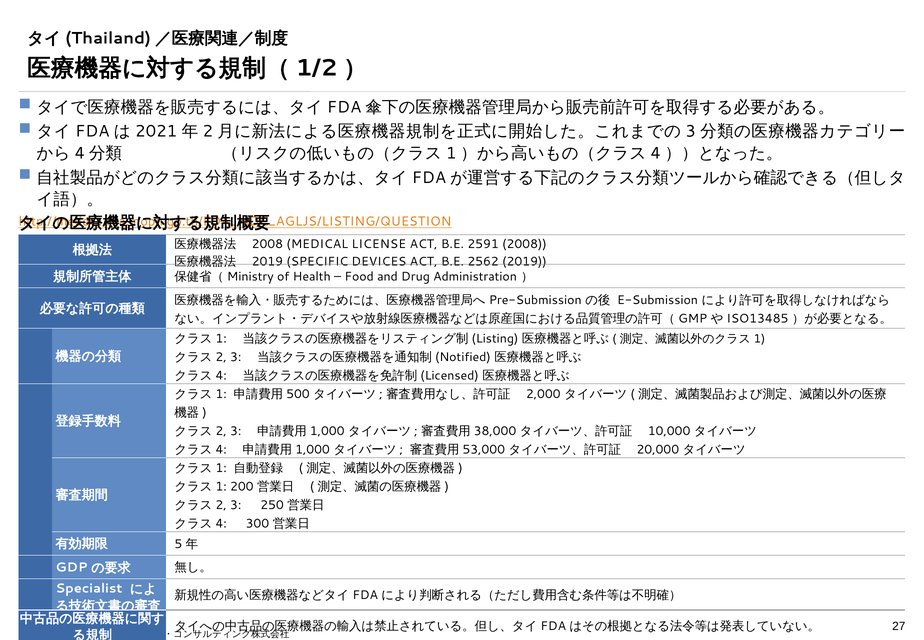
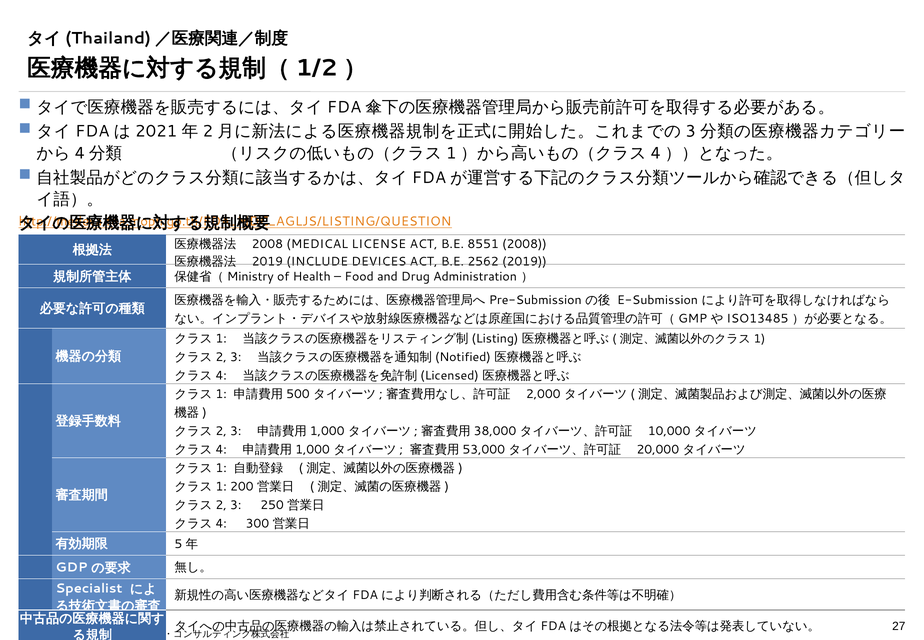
2591: 2591 -> 8551
SPECIFIC: SPECIFIC -> INCLUDE
